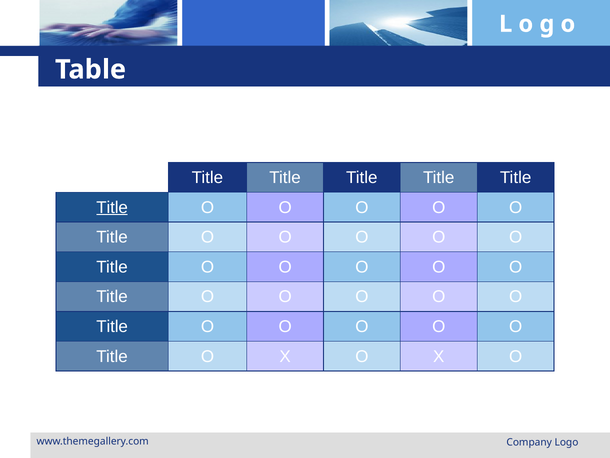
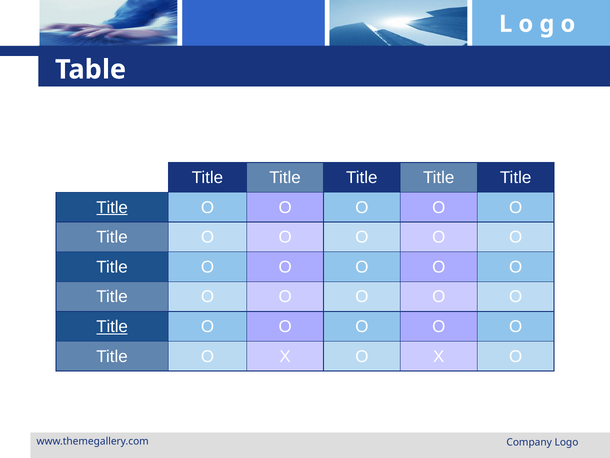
Title at (112, 326) underline: none -> present
